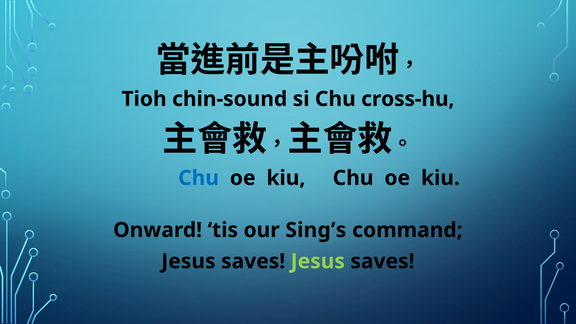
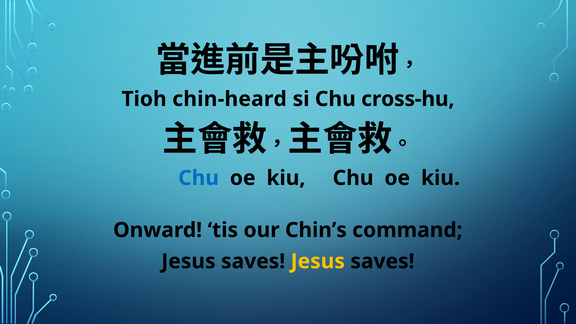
chin-sound: chin-sound -> chin-heard
Sing’s: Sing’s -> Chin’s
Jesus at (318, 261) colour: light green -> yellow
